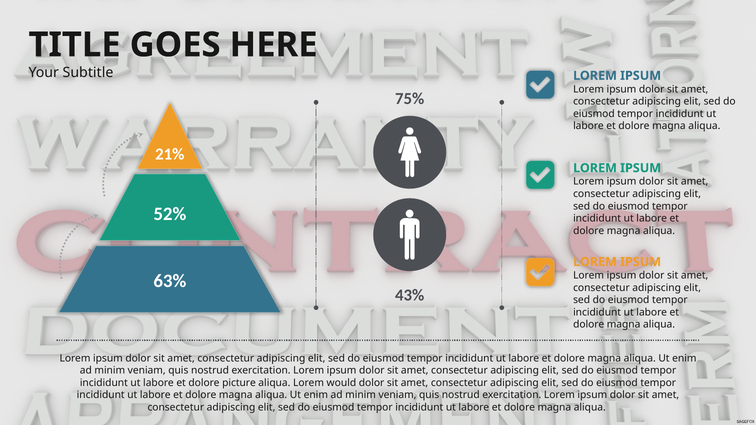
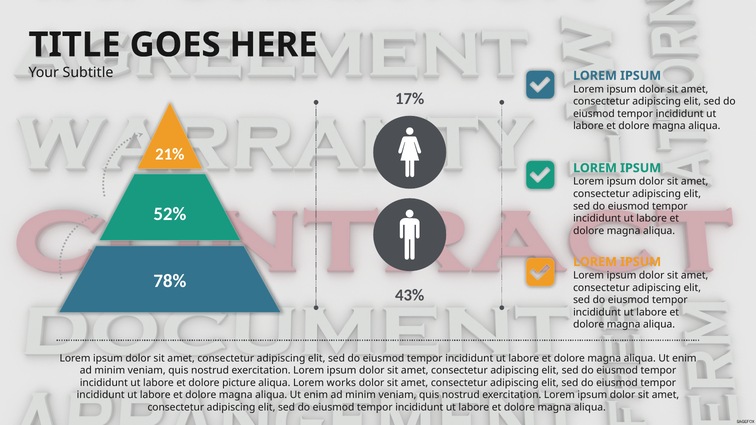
75%: 75% -> 17%
63%: 63% -> 78%
would: would -> works
